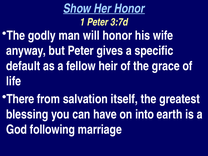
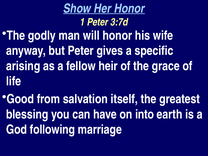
default: default -> arising
There: There -> Good
